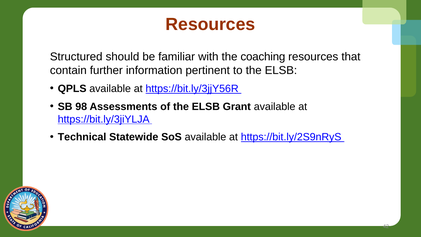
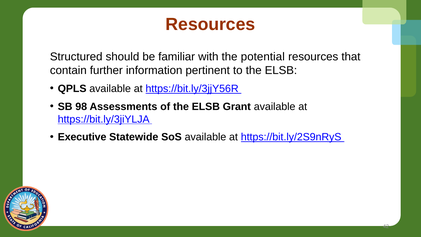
coaching: coaching -> potential
Technical: Technical -> Executive
